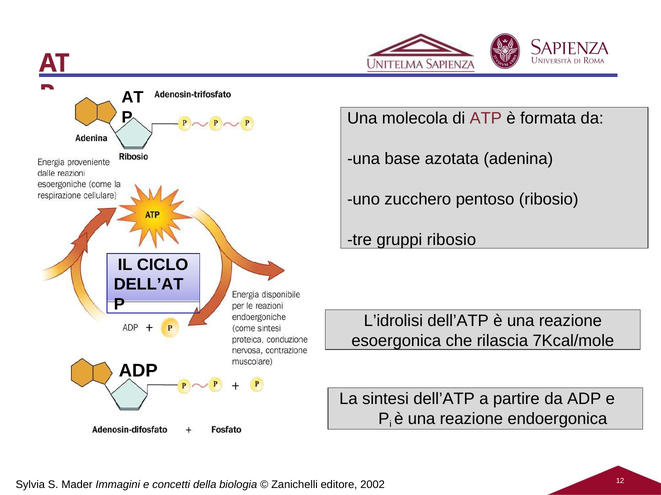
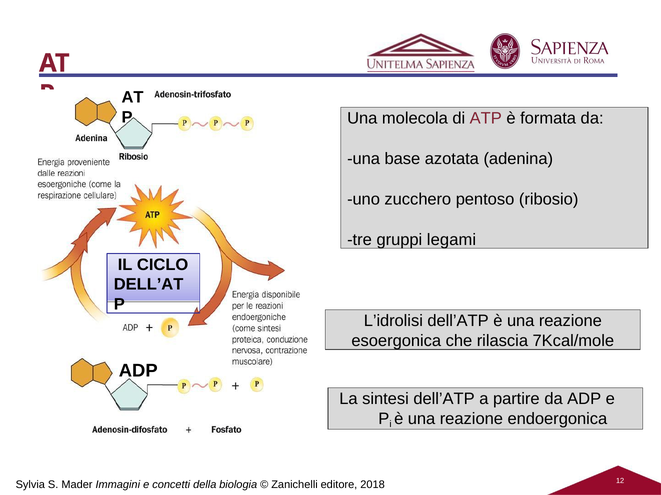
gruppi ribosio: ribosio -> legami
2002: 2002 -> 2018
